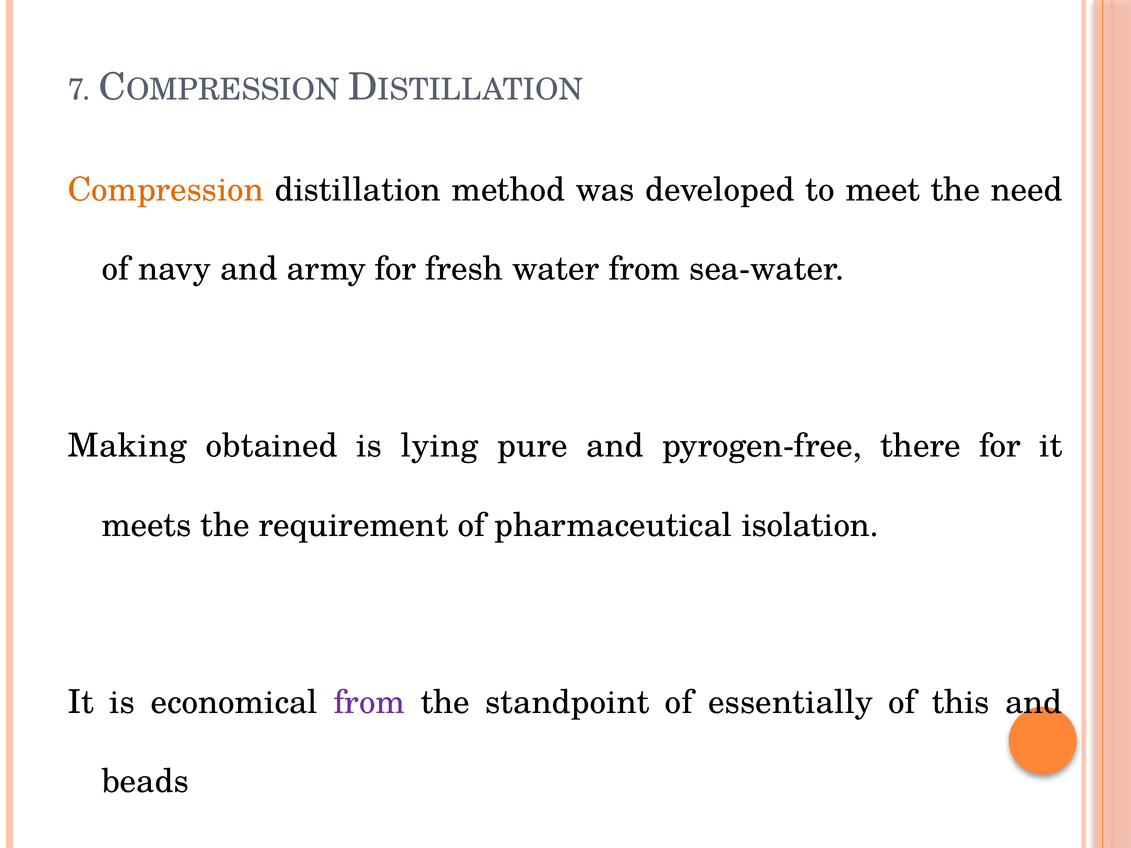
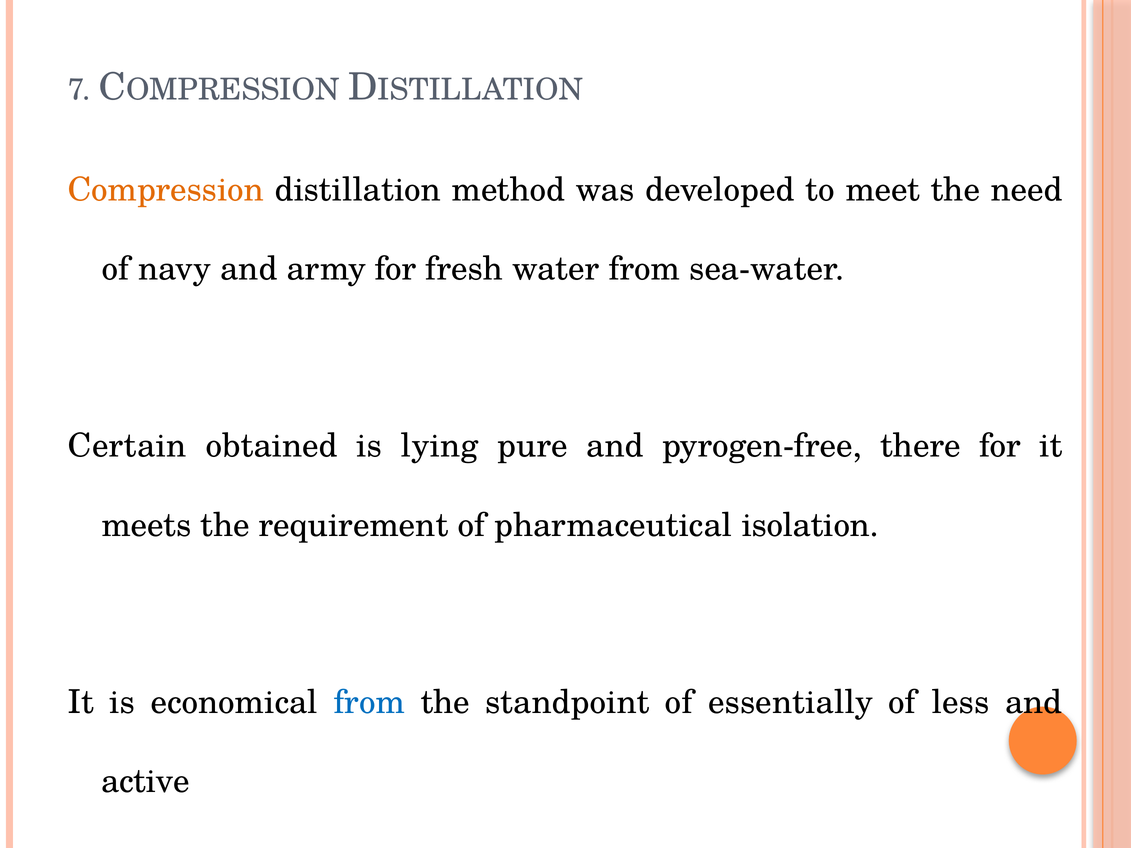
Making: Making -> Certain
from at (369, 703) colour: purple -> blue
this: this -> less
beads: beads -> active
